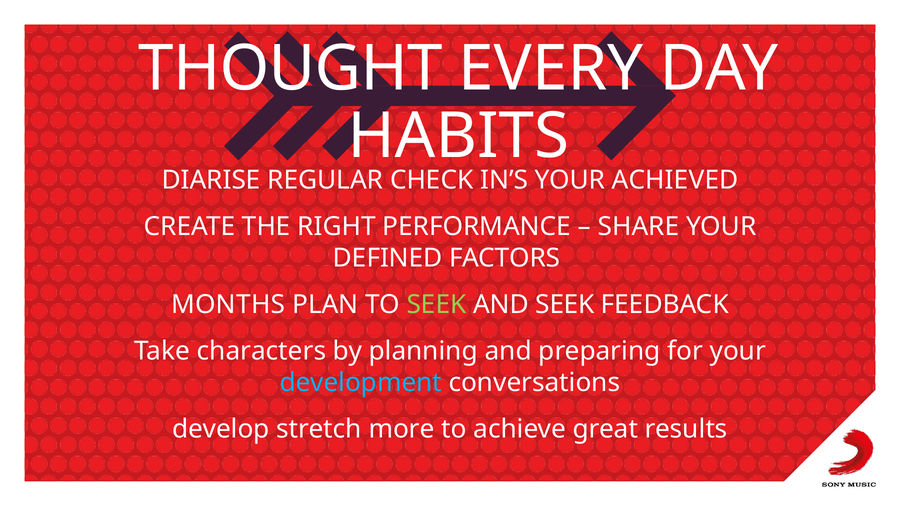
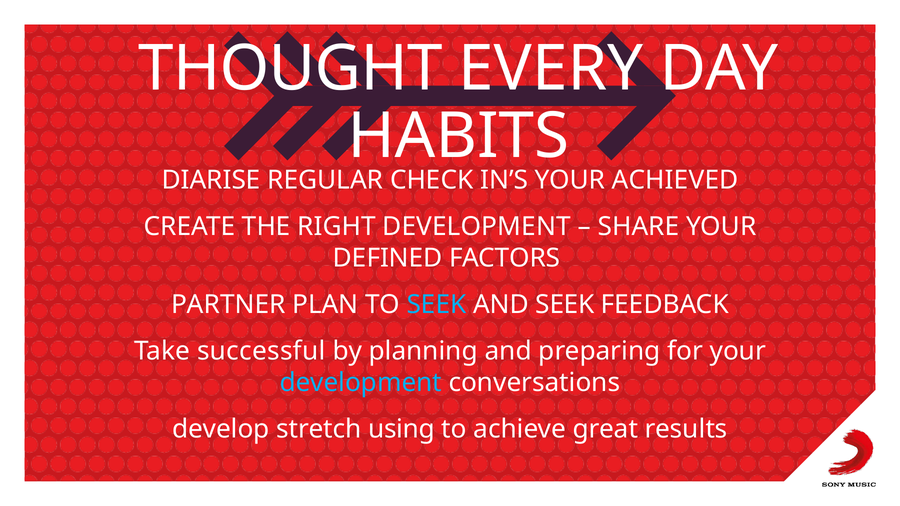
RIGHT PERFORMANCE: PERFORMANCE -> DEVELOPMENT
MONTHS: MONTHS -> PARTNER
SEEK at (436, 305) colour: light green -> light blue
characters: characters -> successful
more: more -> using
